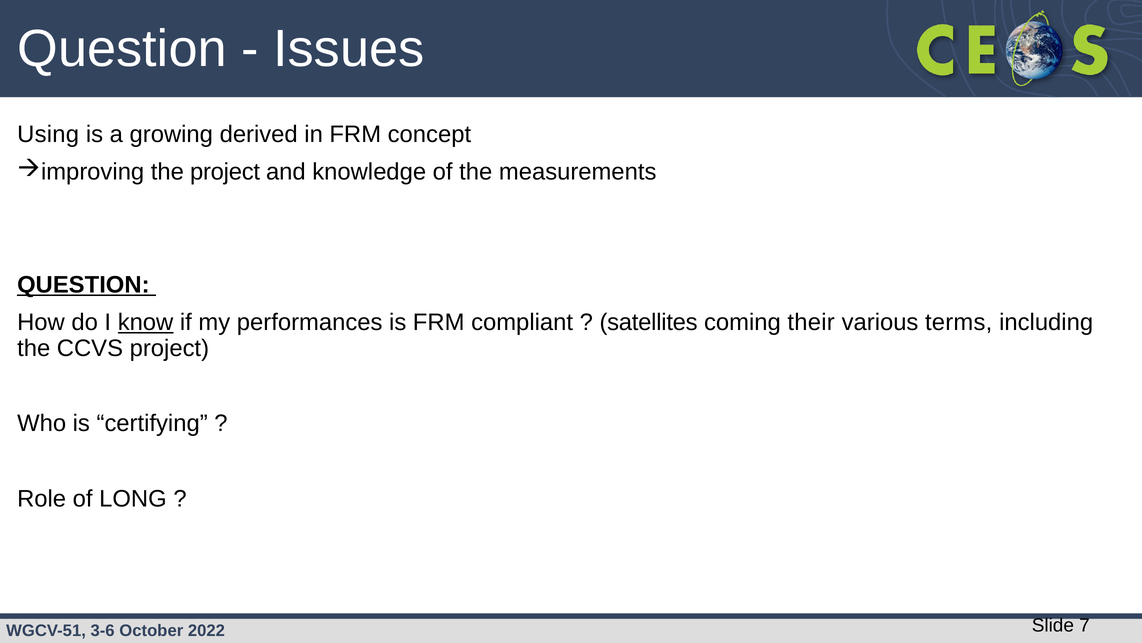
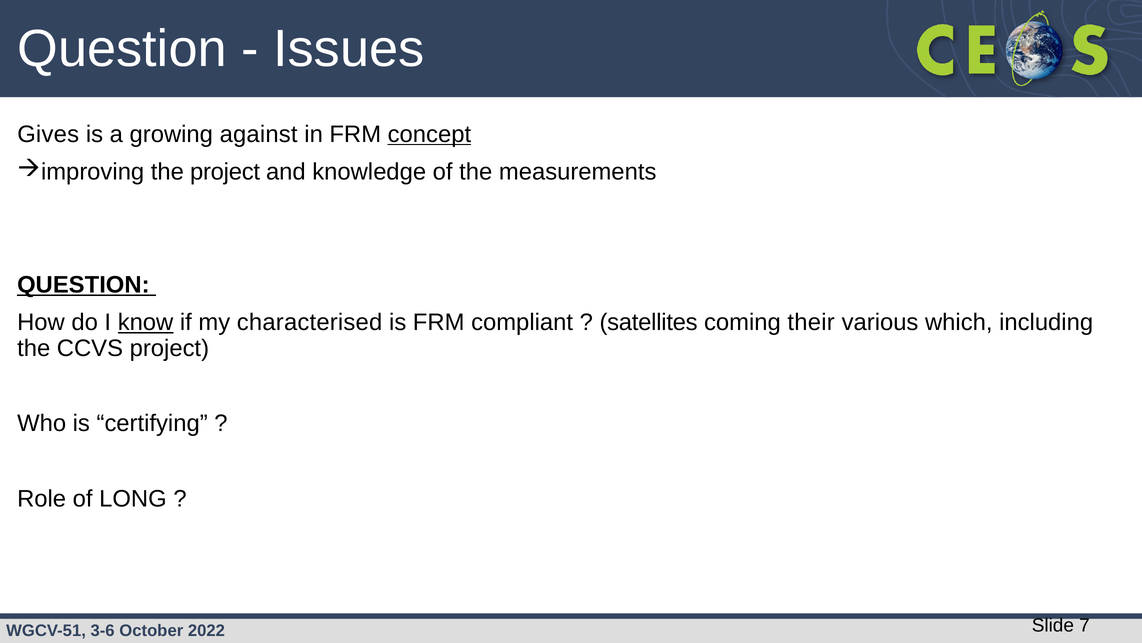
Using: Using -> Gives
derived: derived -> against
concept underline: none -> present
performances: performances -> characterised
terms: terms -> which
